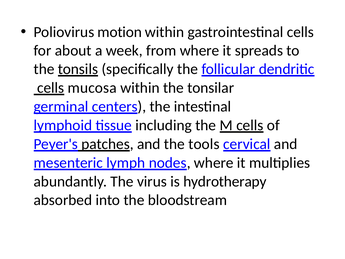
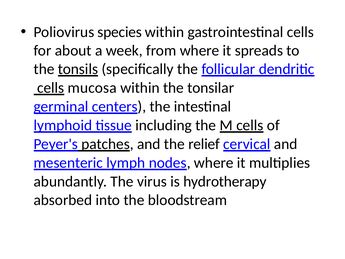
motion: motion -> species
tools: tools -> relief
